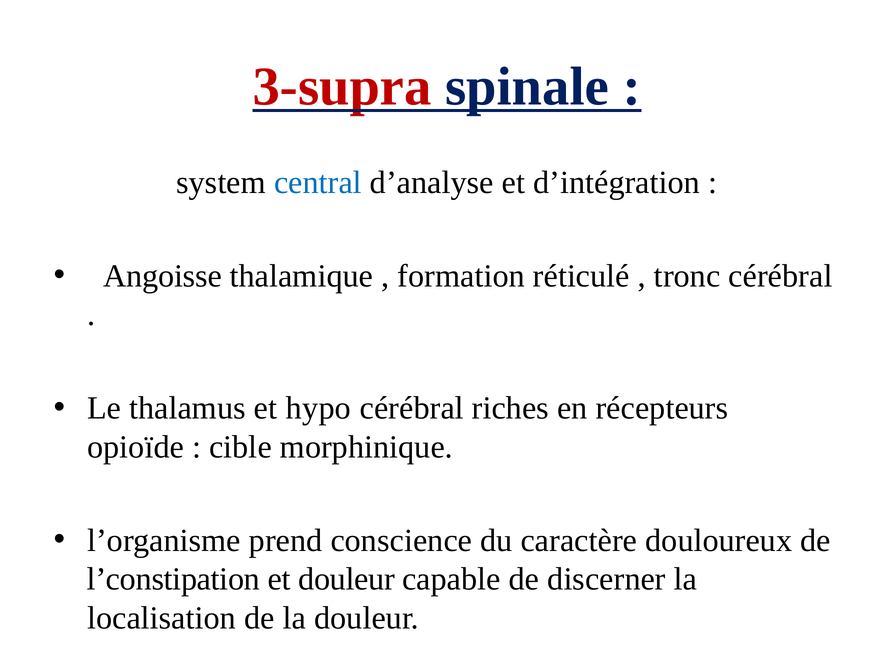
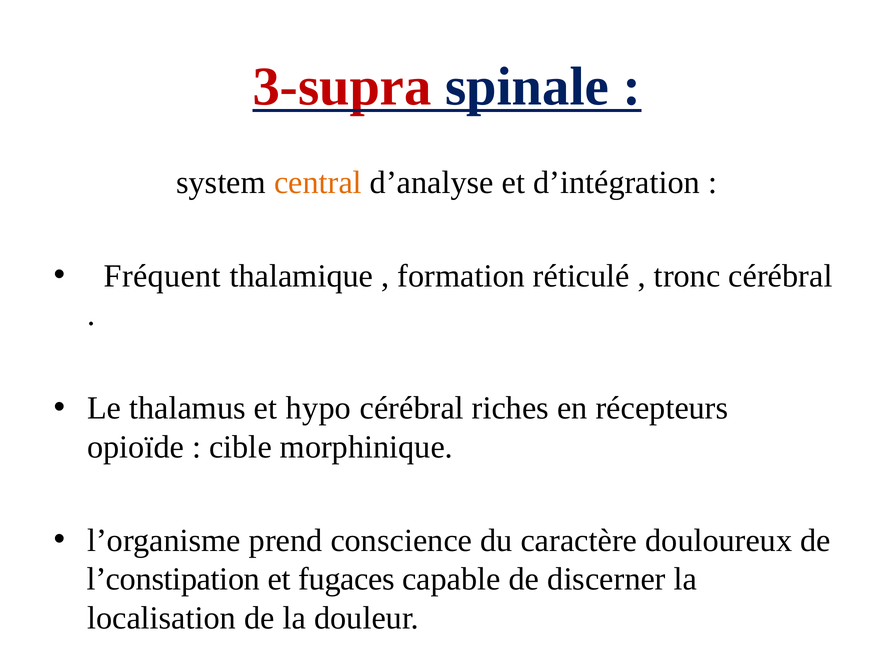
central colour: blue -> orange
Angoisse: Angoisse -> Fréquent
et douleur: douleur -> fugaces
